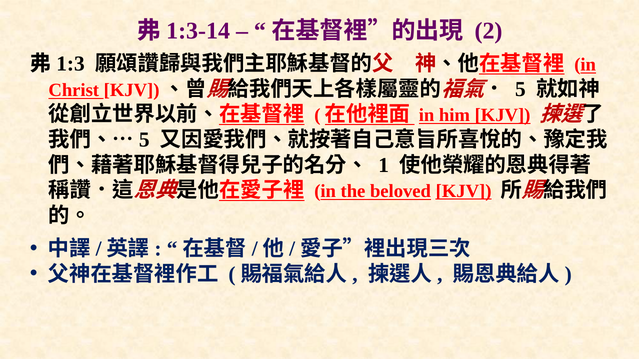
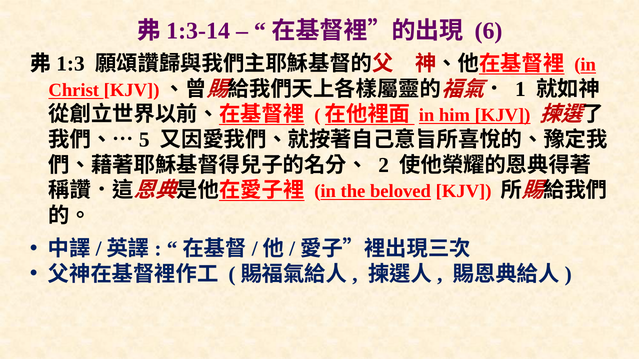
2: 2 -> 6
5 at (520, 89): 5 -> 1
1: 1 -> 2
KJV at (464, 191) underline: present -> none
